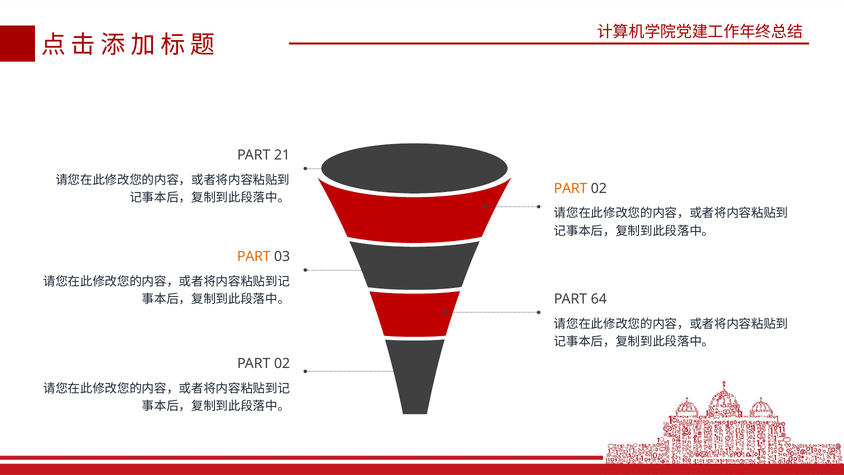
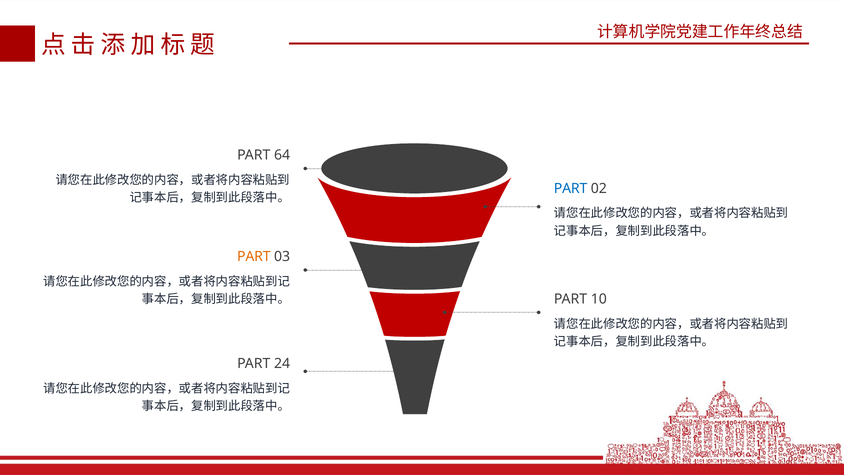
21: 21 -> 64
PART at (571, 188) colour: orange -> blue
64: 64 -> 10
02 at (282, 363): 02 -> 24
